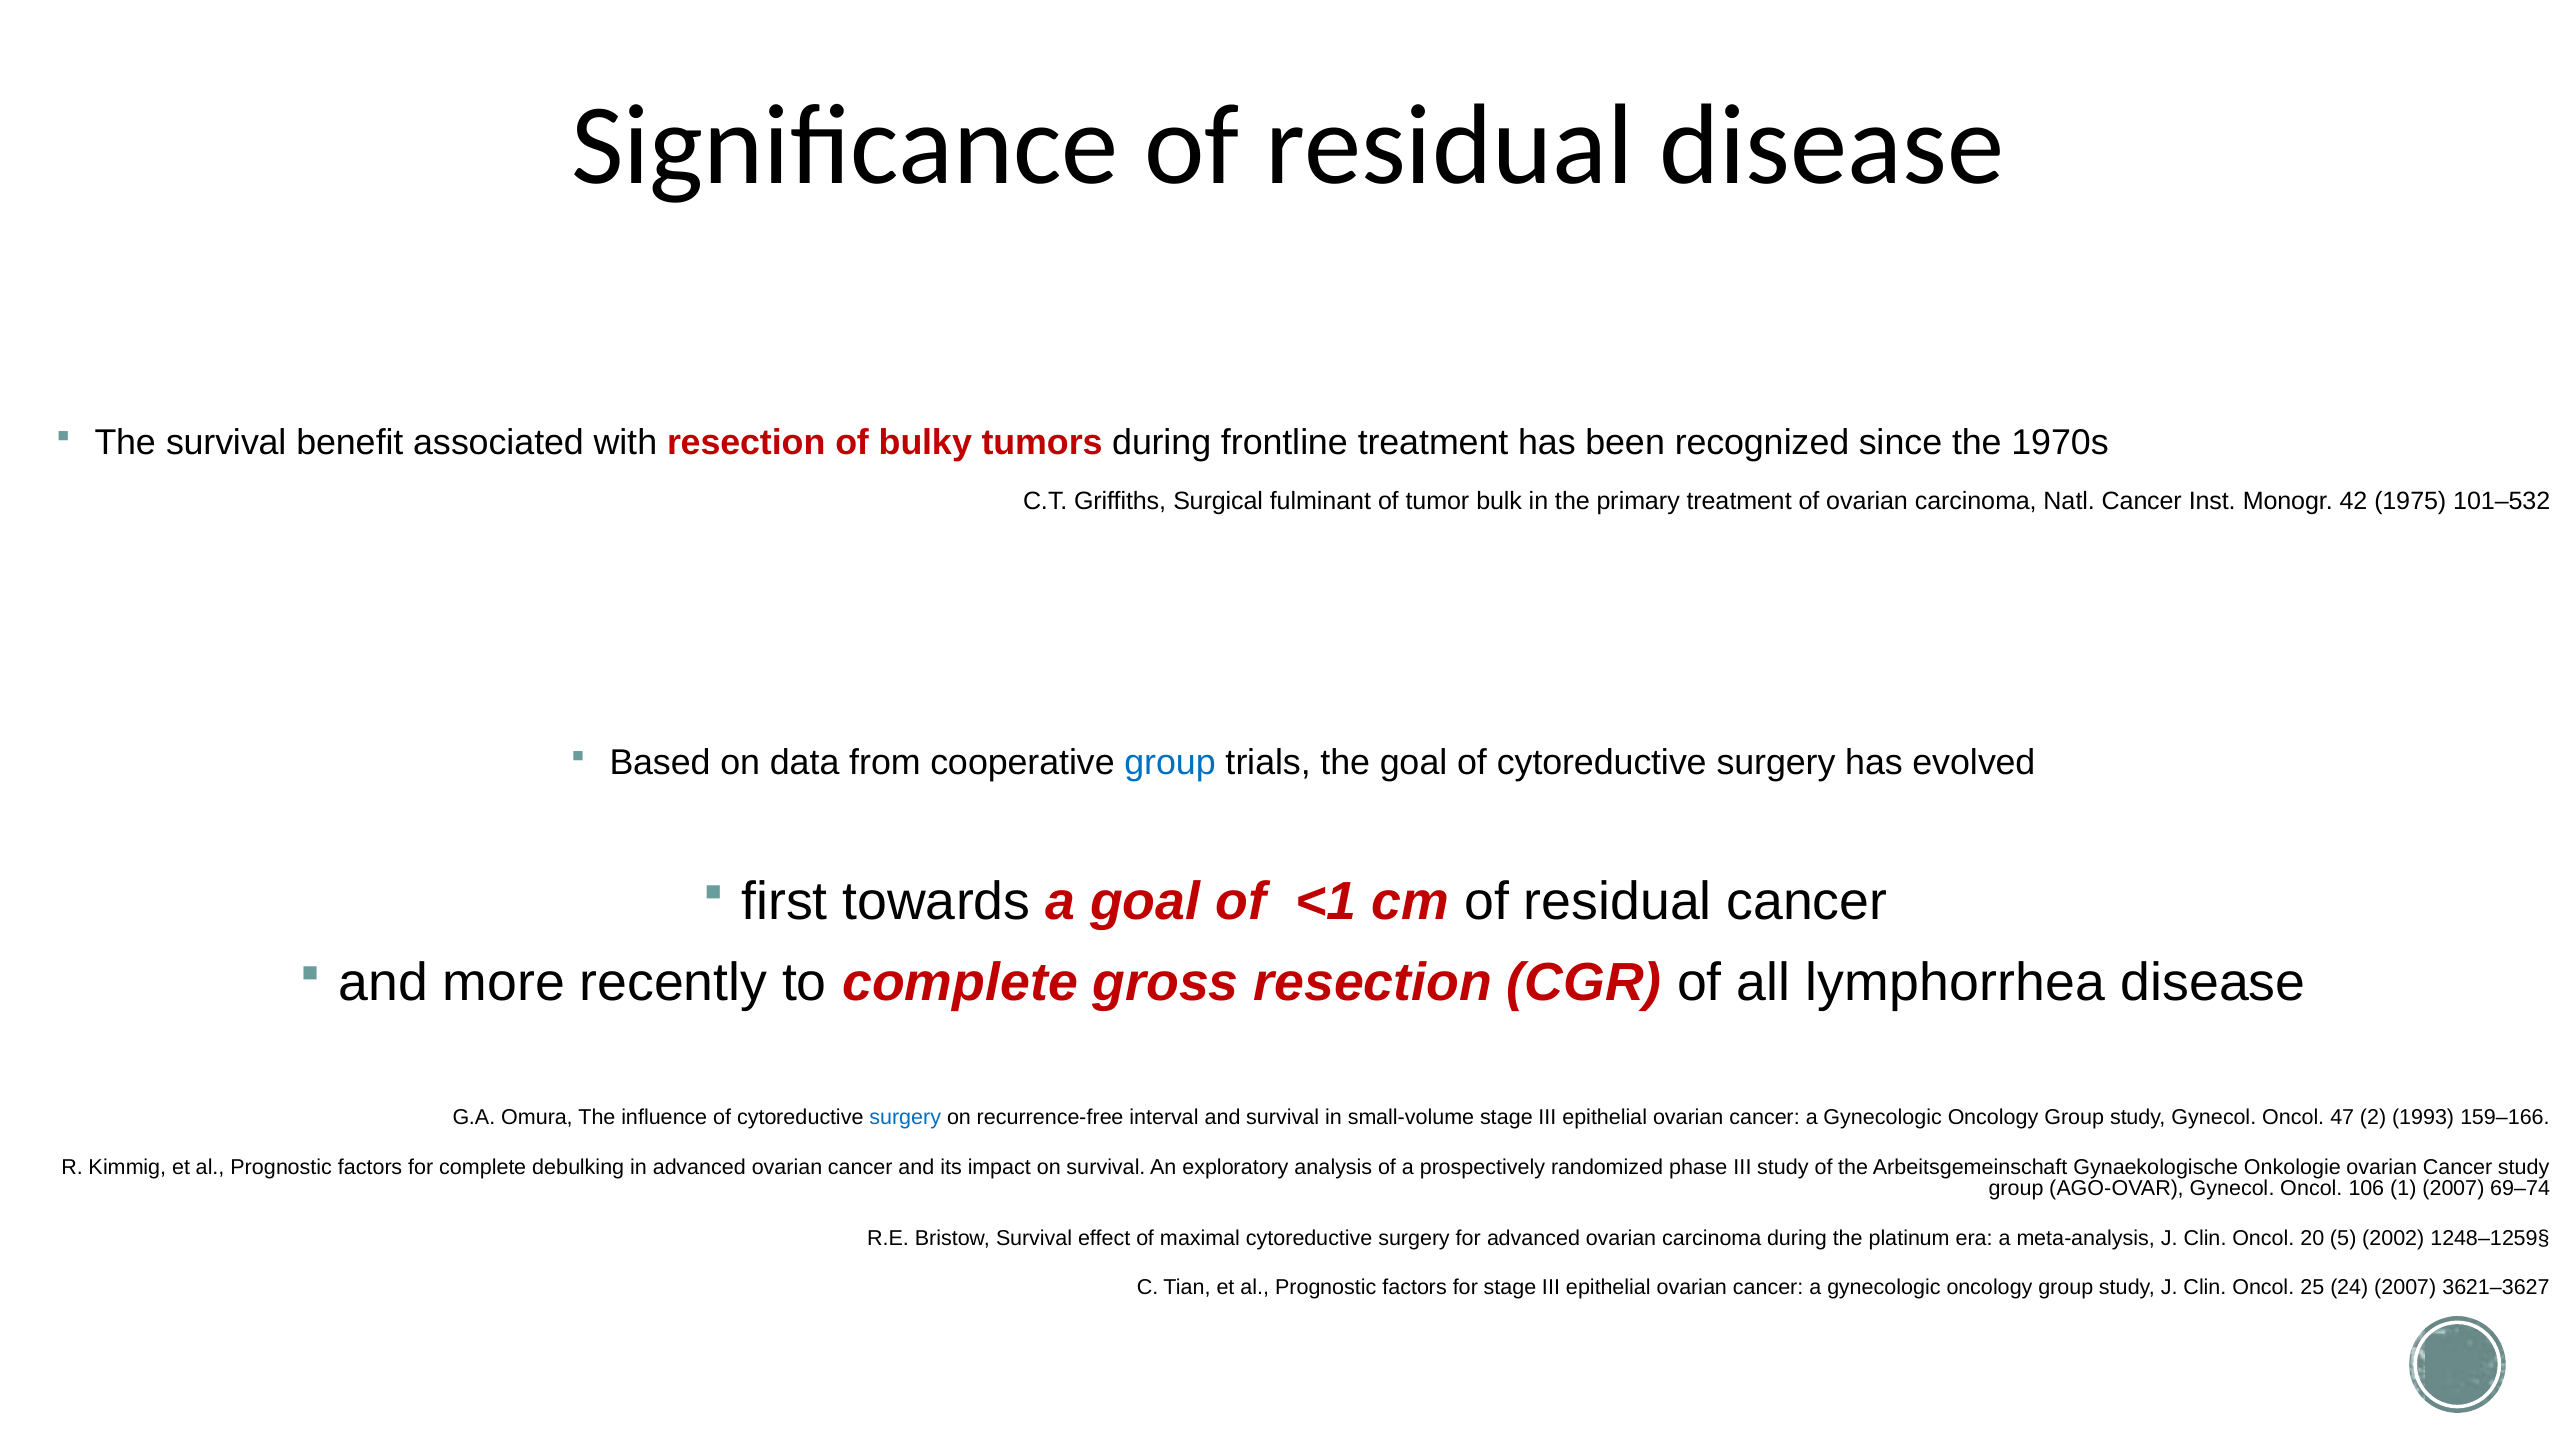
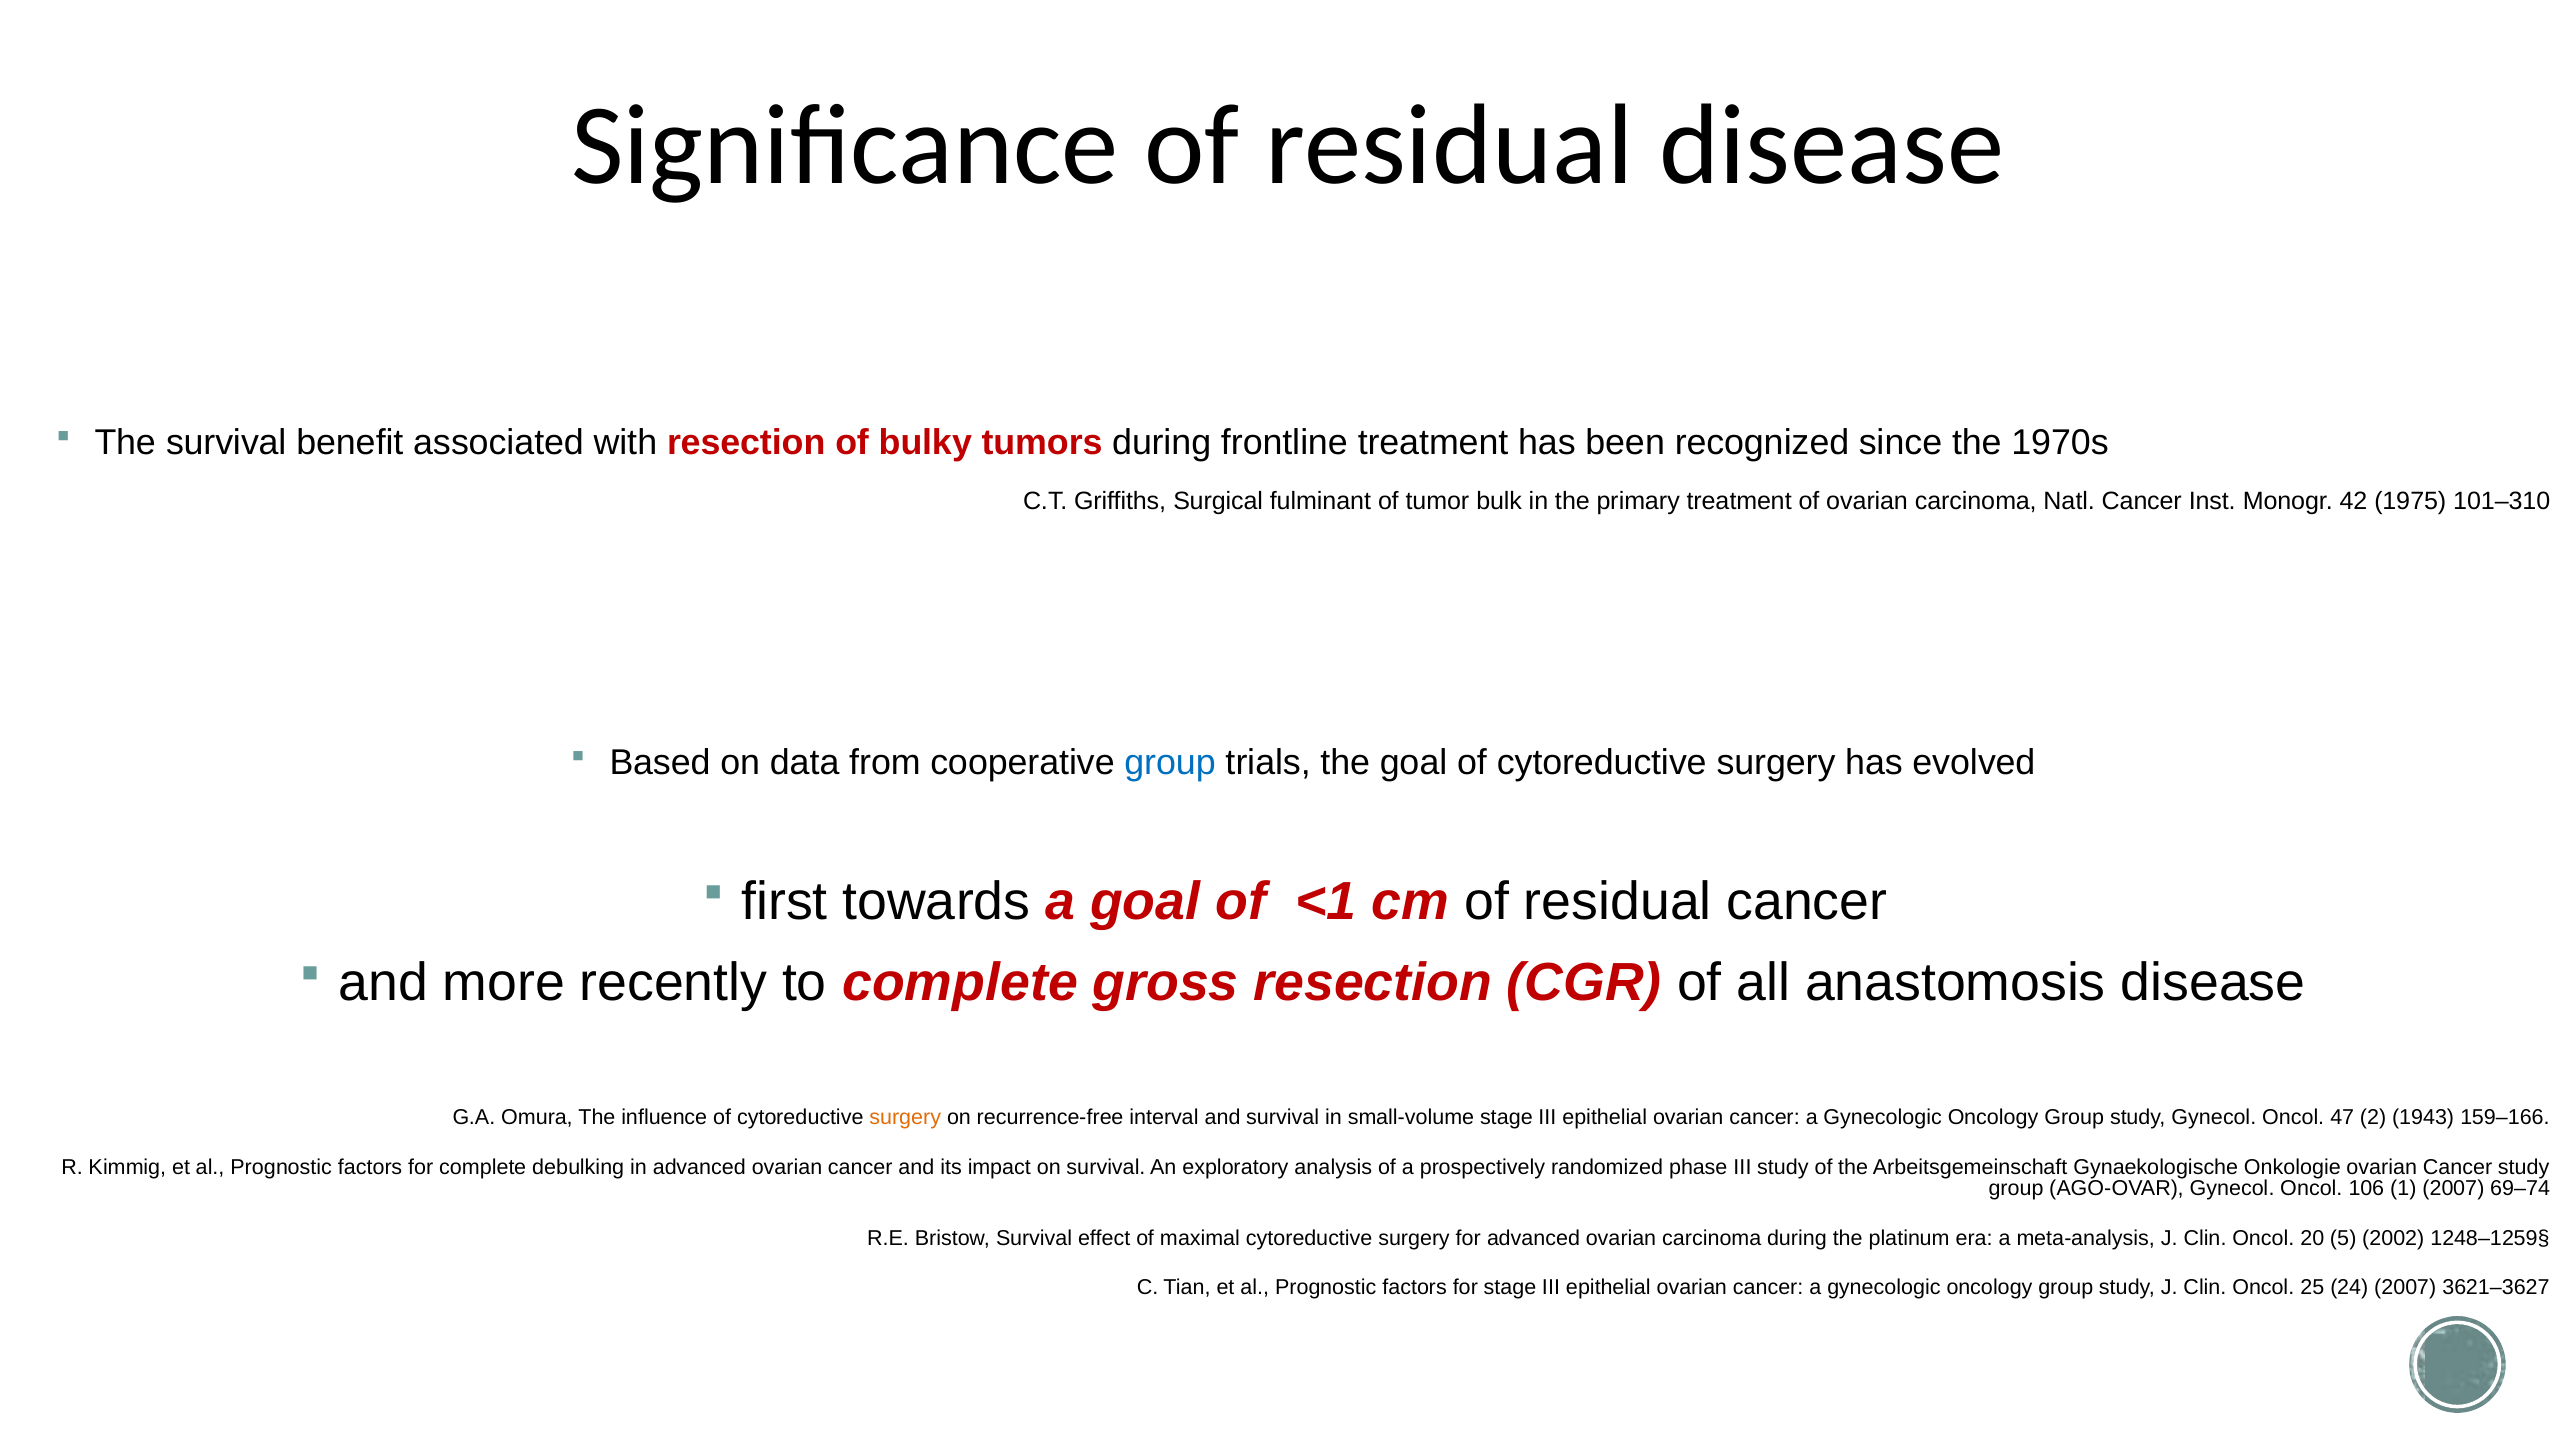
101–532: 101–532 -> 101–310
lymphorrhea: lymphorrhea -> anastomosis
surgery at (905, 1117) colour: blue -> orange
1993: 1993 -> 1943
